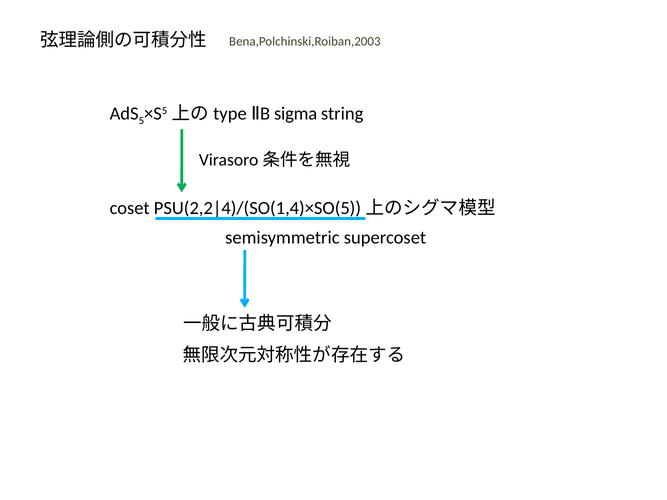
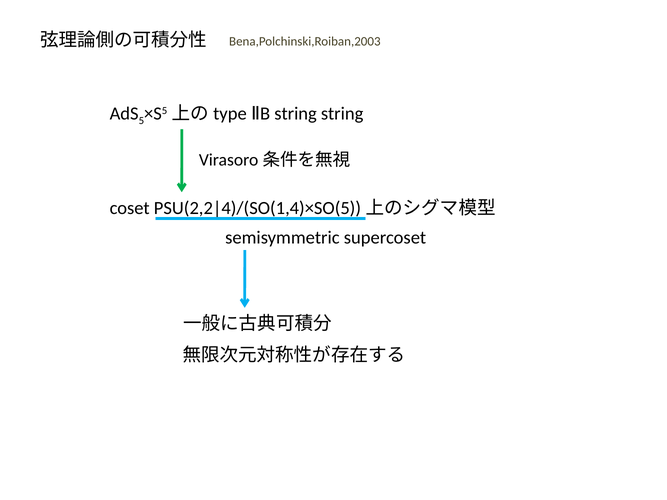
sigma at (296, 114): sigma -> string
